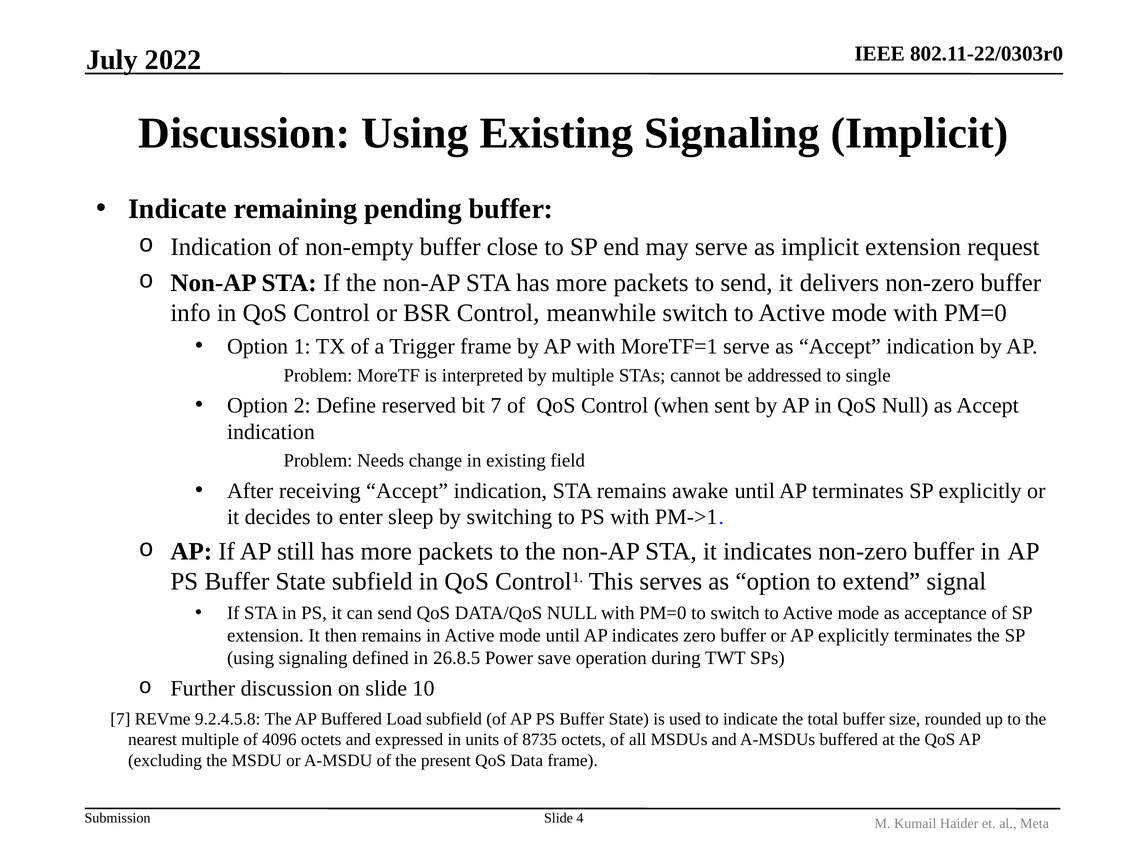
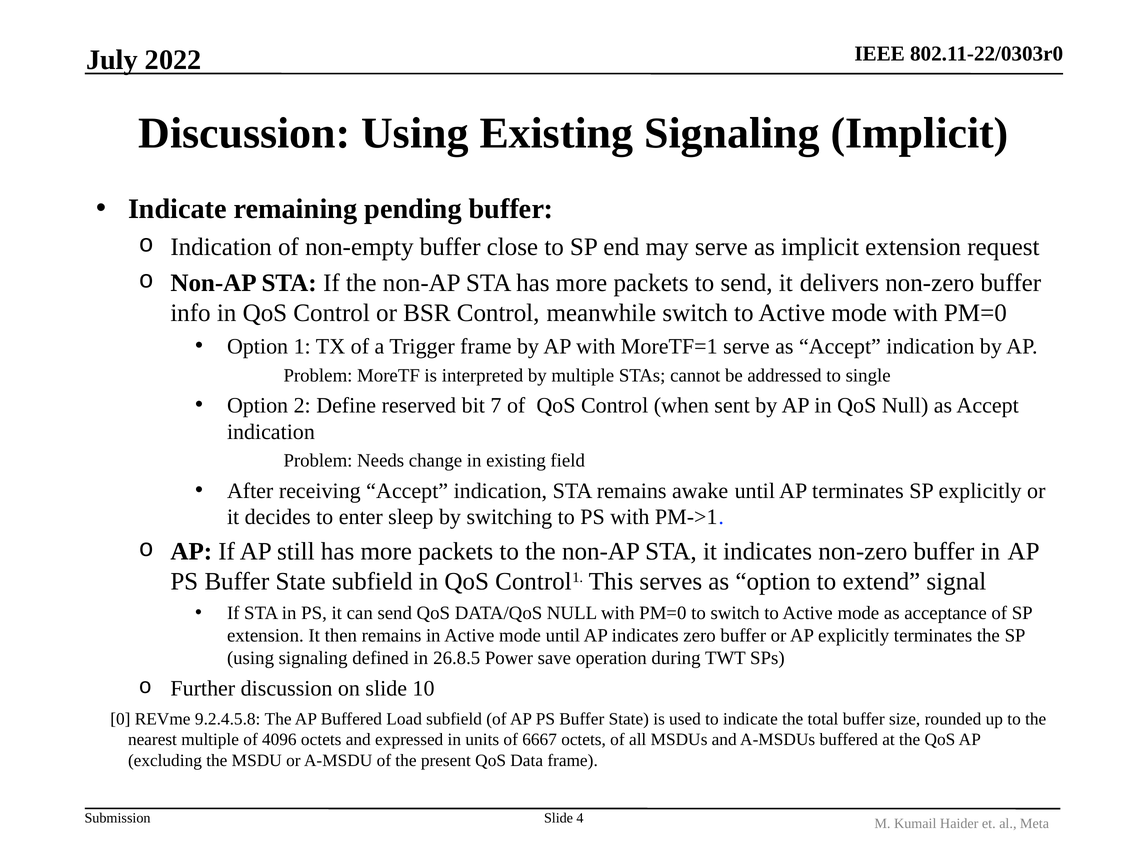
7 at (120, 719): 7 -> 0
8735: 8735 -> 6667
